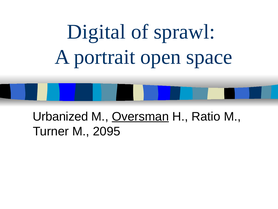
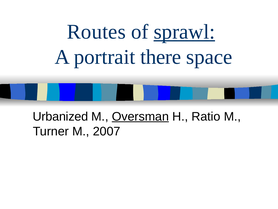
Digital: Digital -> Routes
sprawl underline: none -> present
open: open -> there
2095: 2095 -> 2007
